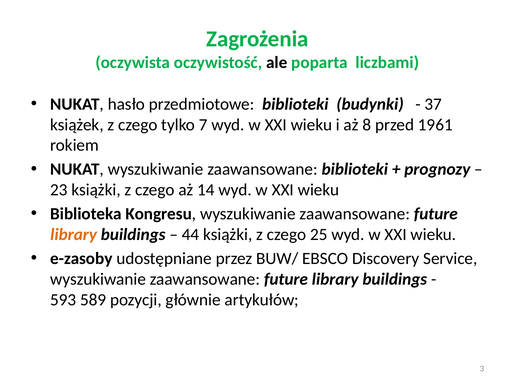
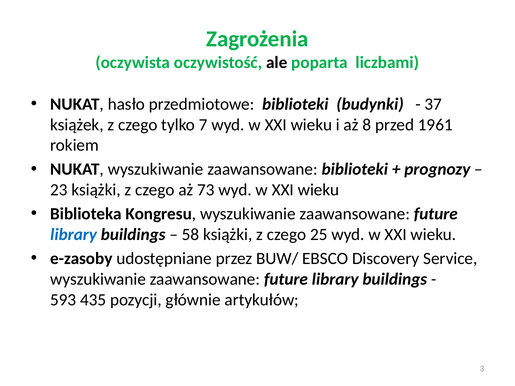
14: 14 -> 73
library at (74, 235) colour: orange -> blue
44: 44 -> 58
589: 589 -> 435
